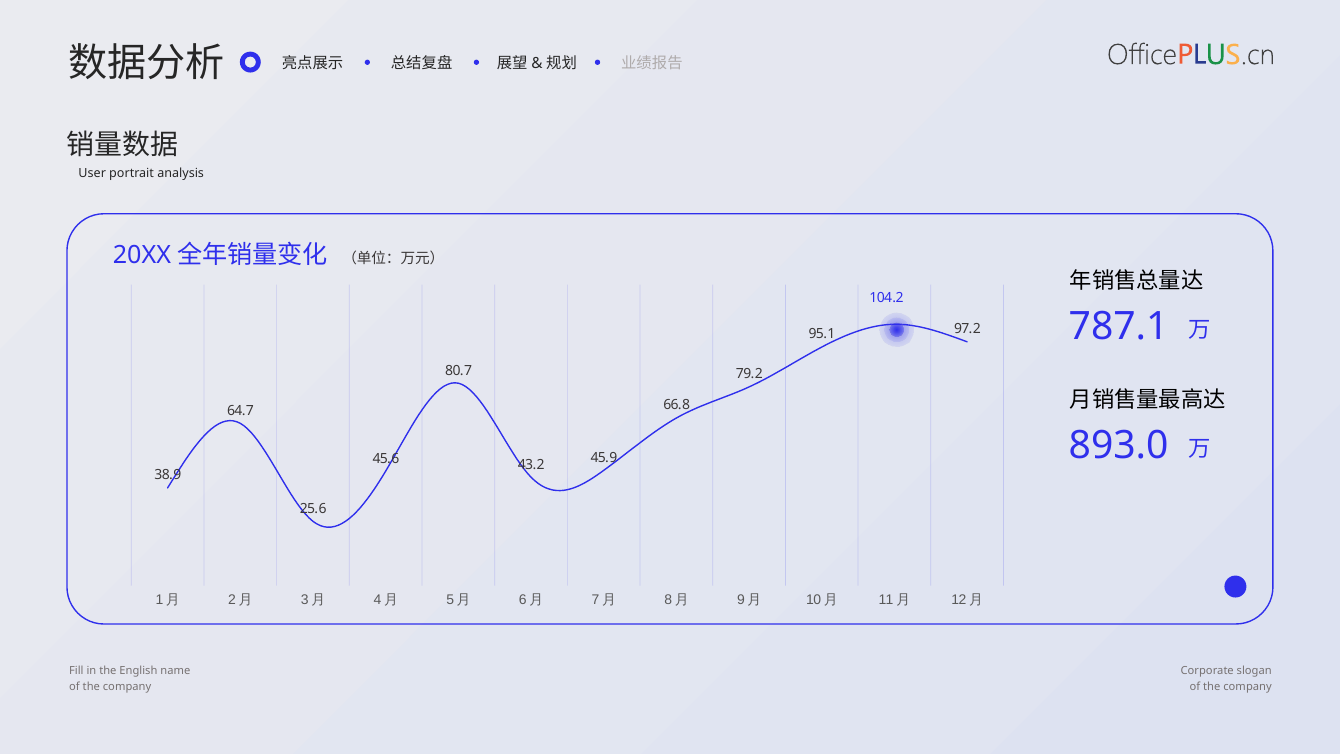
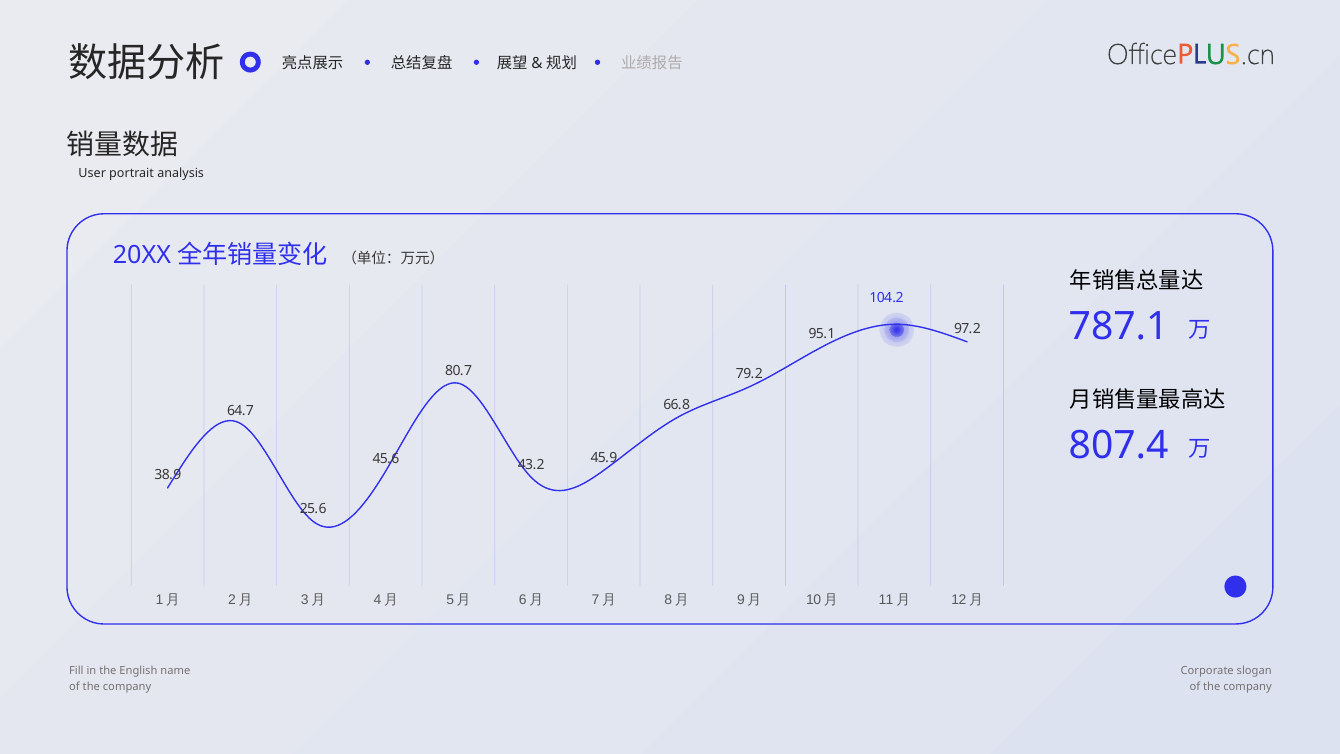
893.0: 893.0 -> 807.4
